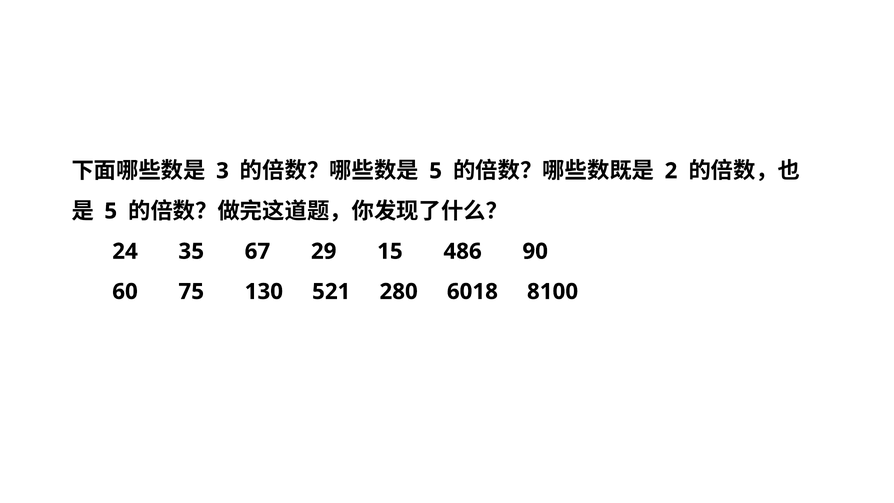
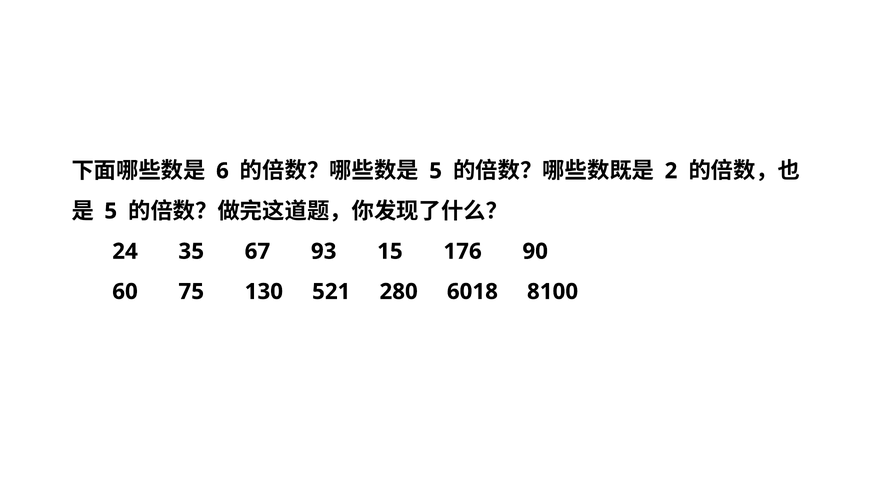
3: 3 -> 6
29: 29 -> 93
486: 486 -> 176
